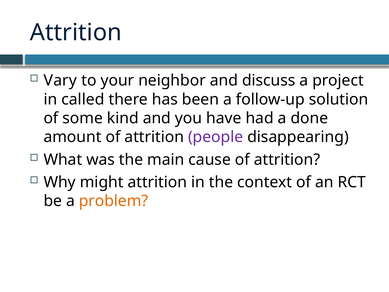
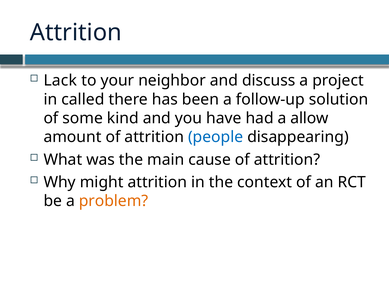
Vary: Vary -> Lack
done: done -> allow
people colour: purple -> blue
